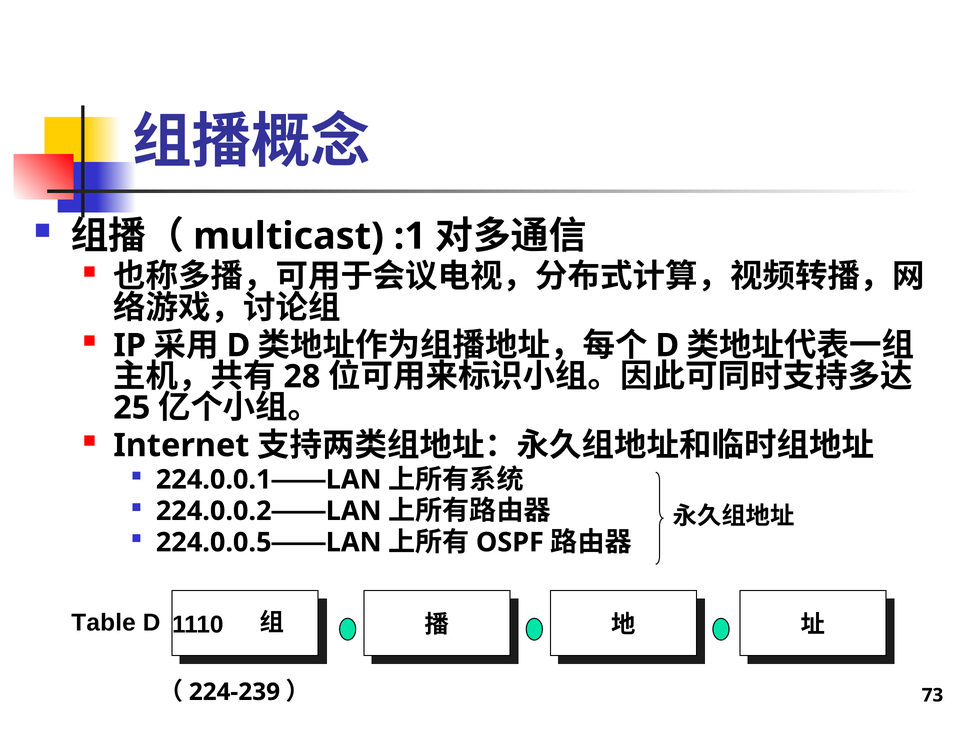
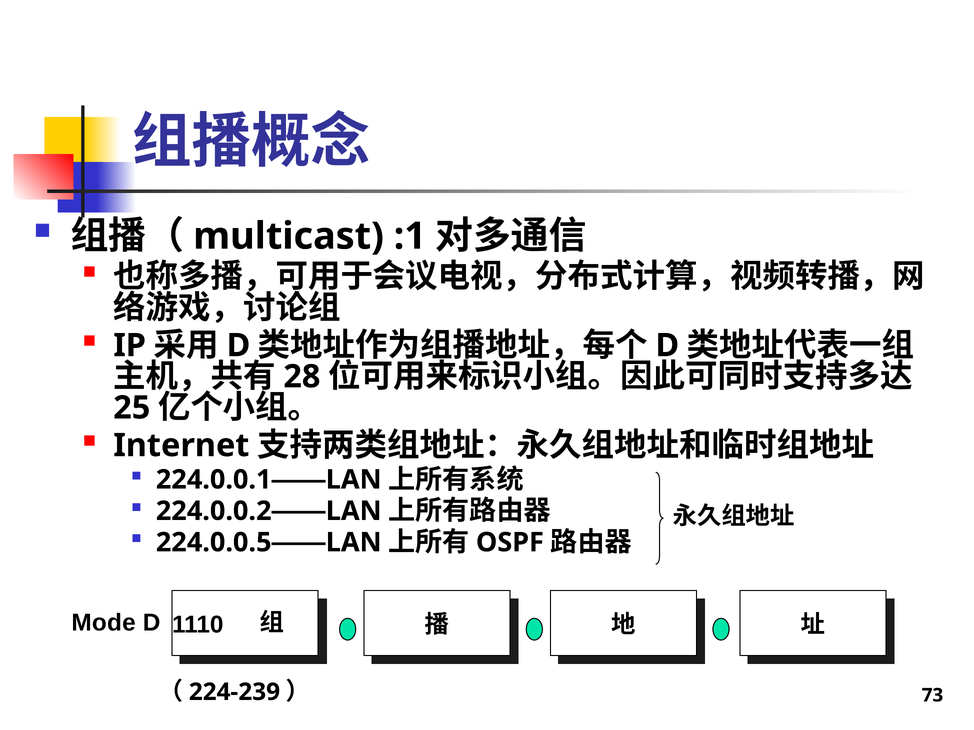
Table: Table -> Mode
